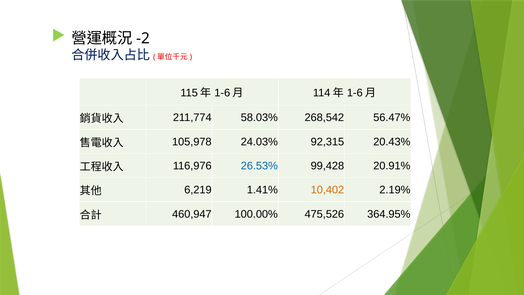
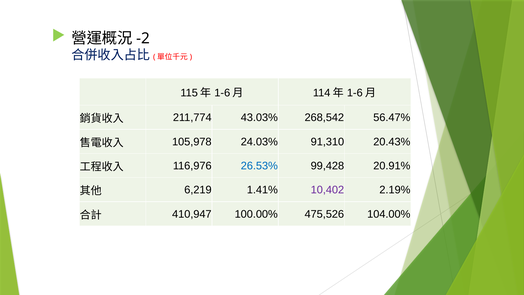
58.03%: 58.03% -> 43.03%
92,315: 92,315 -> 91,310
10,402 colour: orange -> purple
460,947: 460,947 -> 410,947
364.95%: 364.95% -> 104.00%
